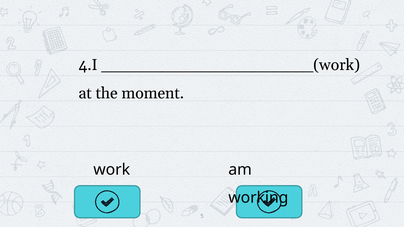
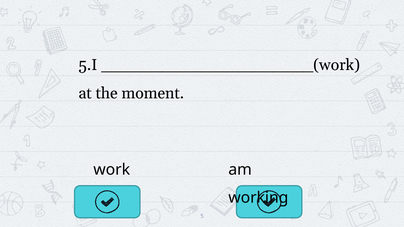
4.I: 4.I -> 5.I
